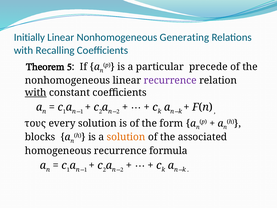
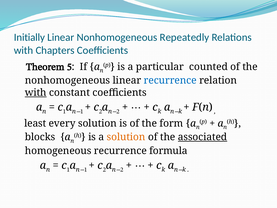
Generating: Generating -> Repeatedly
Recalling: Recalling -> Chapters
precede: precede -> counted
recurrence at (170, 80) colour: purple -> blue
τους: τους -> least
associated underline: none -> present
